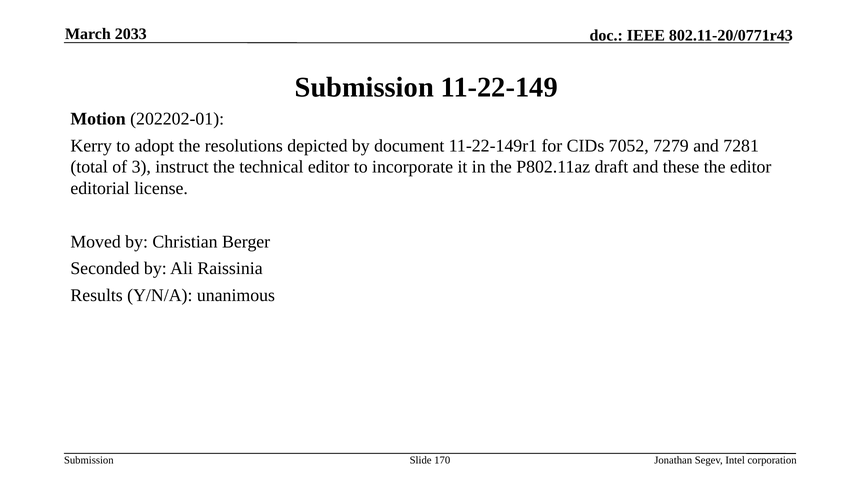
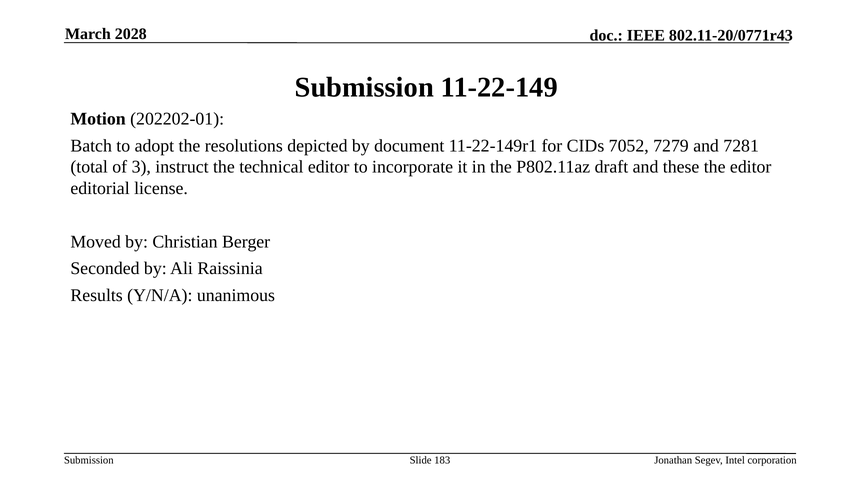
2033: 2033 -> 2028
Kerry: Kerry -> Batch
170: 170 -> 183
